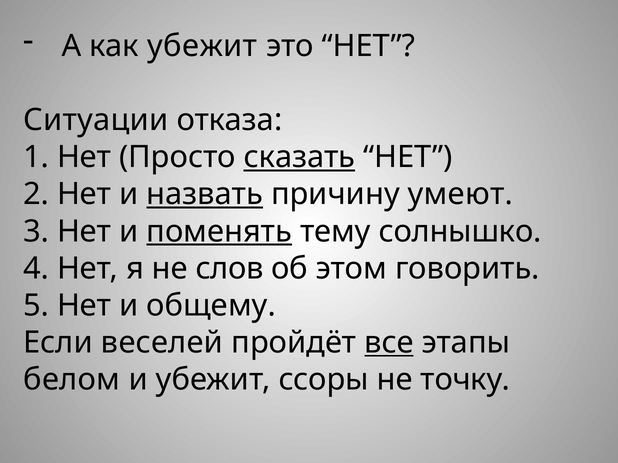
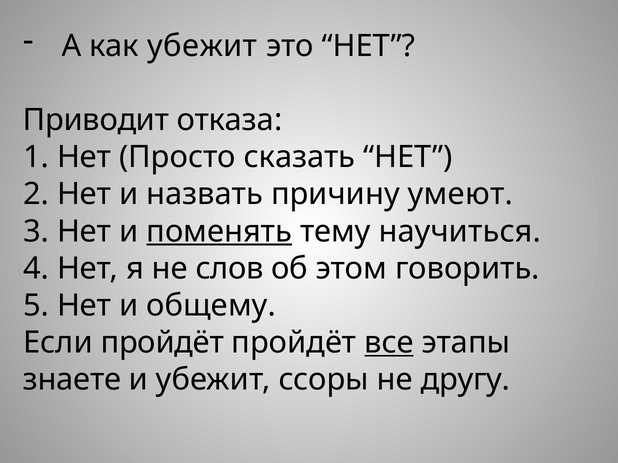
Ситуации: Ситуации -> Приводит
сказать underline: present -> none
назвать underline: present -> none
солнышко: солнышко -> научиться
Если веселей: веселей -> пройдёт
белом: белом -> знаете
точку: точку -> другу
